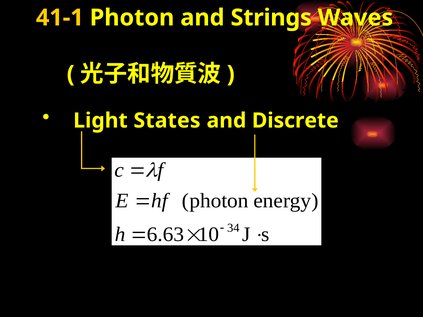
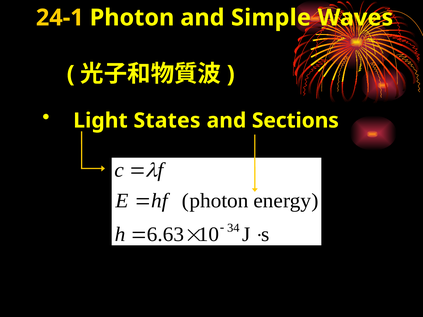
41-1: 41-1 -> 24-1
Strings: Strings -> Simple
Discrete: Discrete -> Sections
